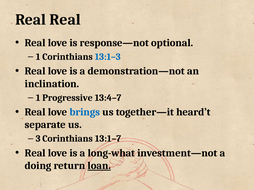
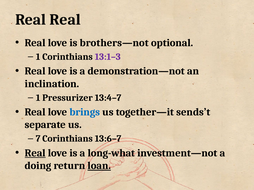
response—not: response—not -> brothers—not
13:1–3 colour: blue -> purple
Progressive: Progressive -> Pressurizer
heard’t: heard’t -> sends’t
3: 3 -> 7
13:1–7: 13:1–7 -> 13:6–7
Real at (35, 153) underline: none -> present
